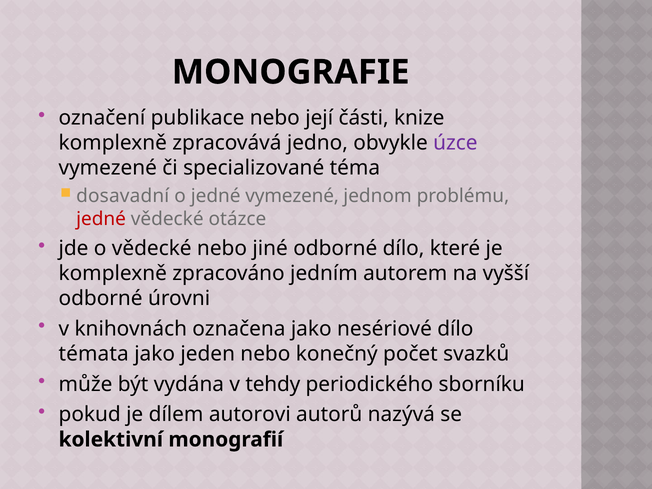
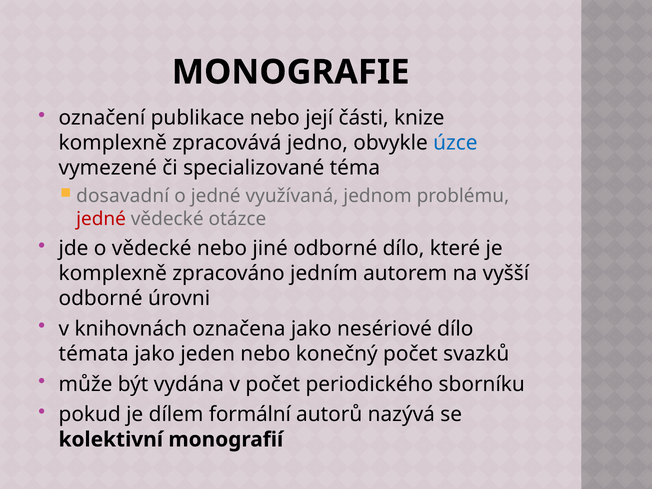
úzce colour: purple -> blue
jedné vymezené: vymezené -> využívaná
v tehdy: tehdy -> počet
autorovi: autorovi -> formální
